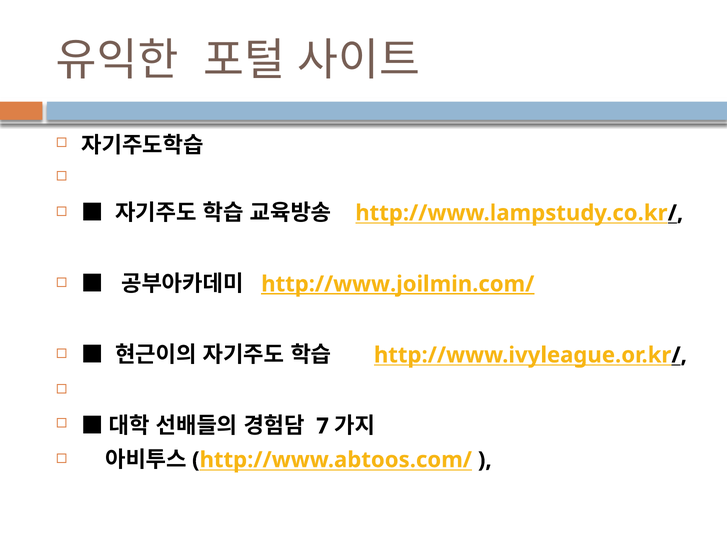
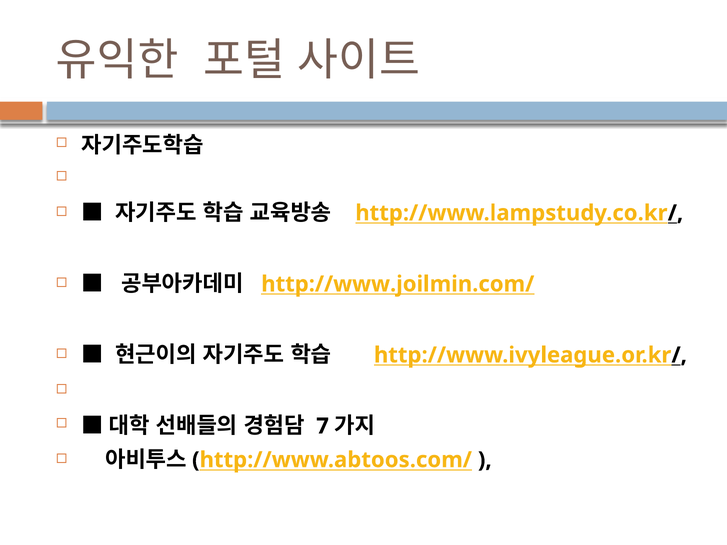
http://www.joilmin.com/ underline: present -> none
